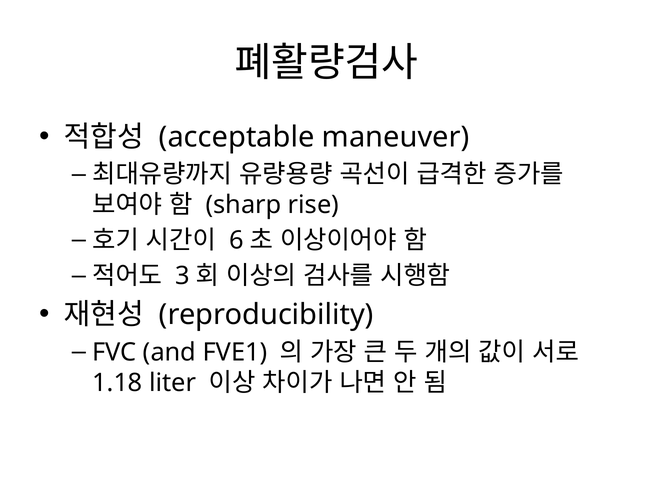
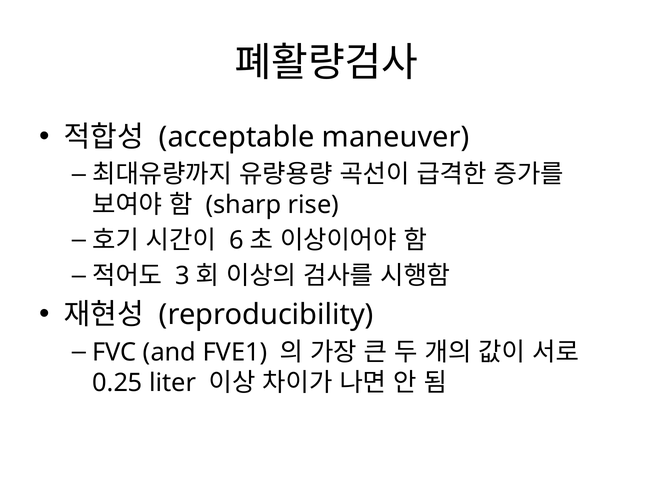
1.18: 1.18 -> 0.25
